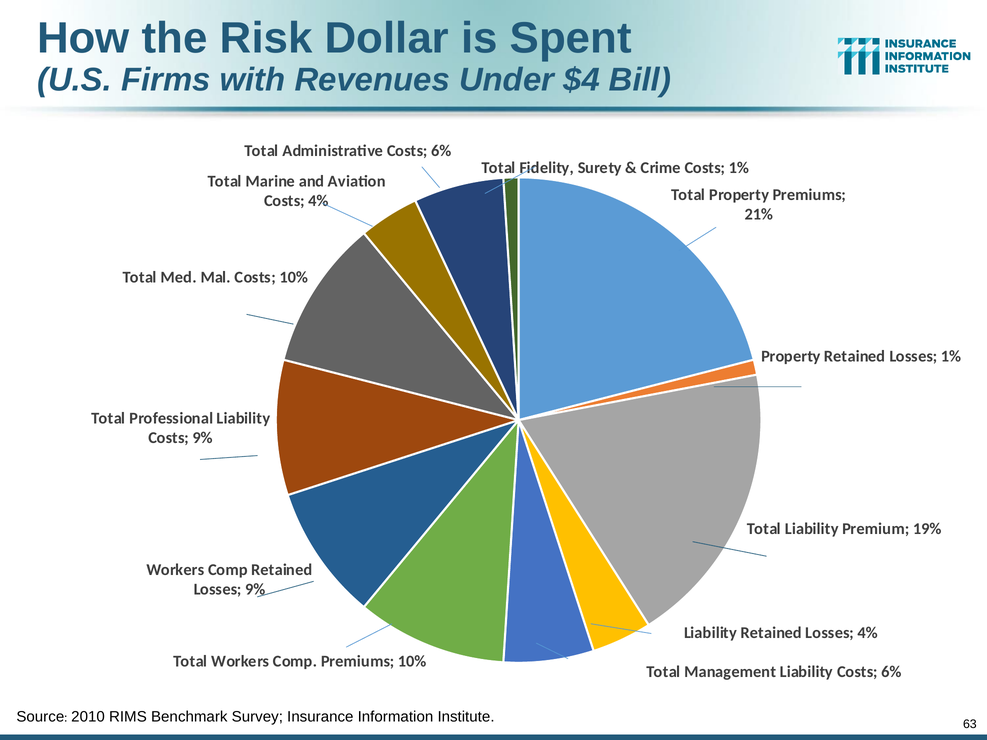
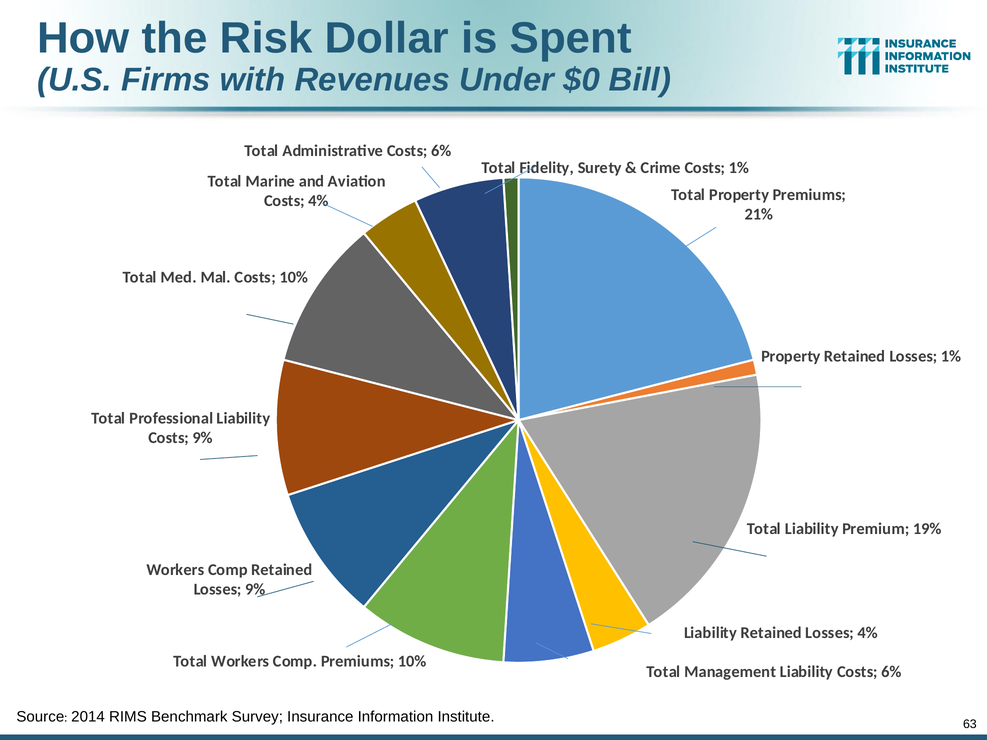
$4: $4 -> $0
2010: 2010 -> 2014
